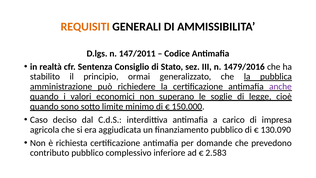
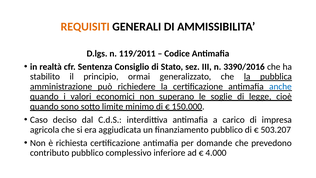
147/2011: 147/2011 -> 119/2011
1479/2016: 1479/2016 -> 3390/2016
anche colour: purple -> blue
130.090: 130.090 -> 503.207
2.583: 2.583 -> 4.000
